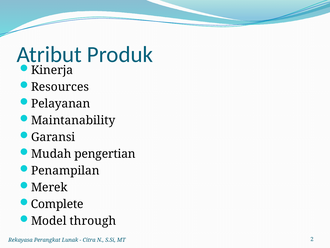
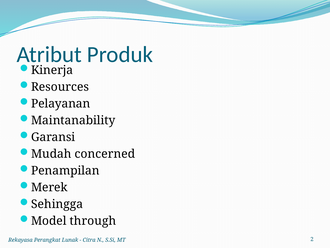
pengertian: pengertian -> concerned
Complete: Complete -> Sehingga
